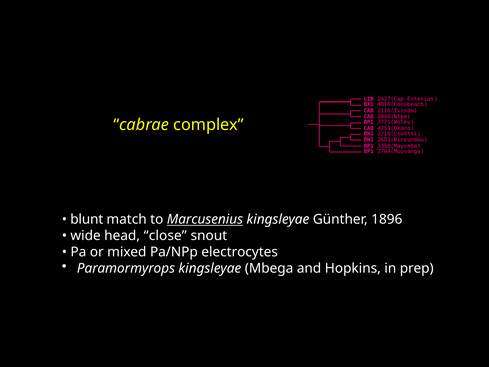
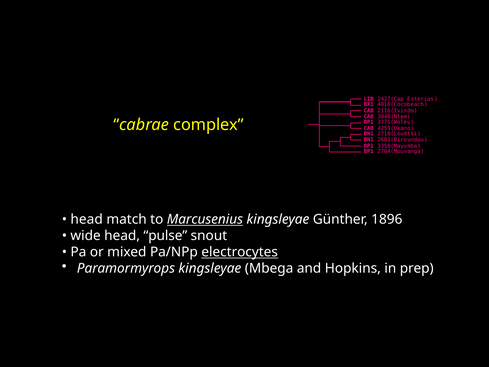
blunt at (87, 219): blunt -> head
close: close -> pulse
electrocytes underline: none -> present
